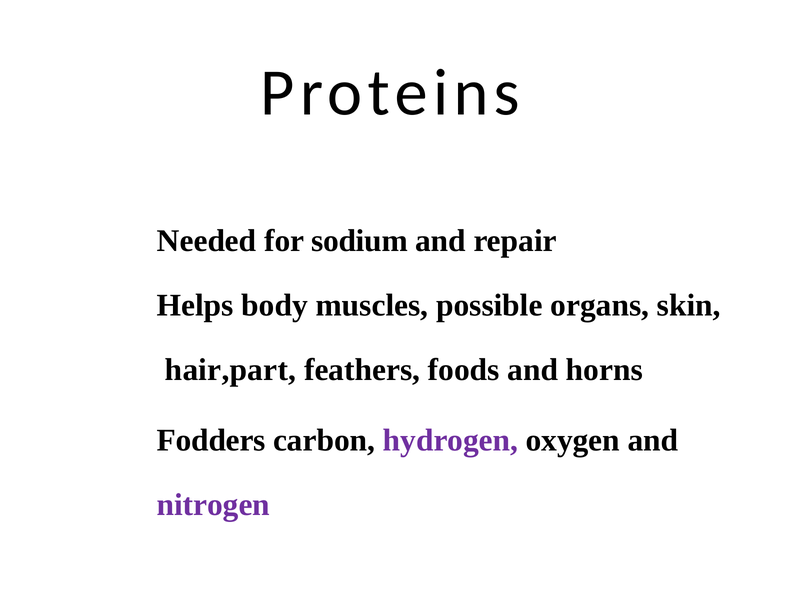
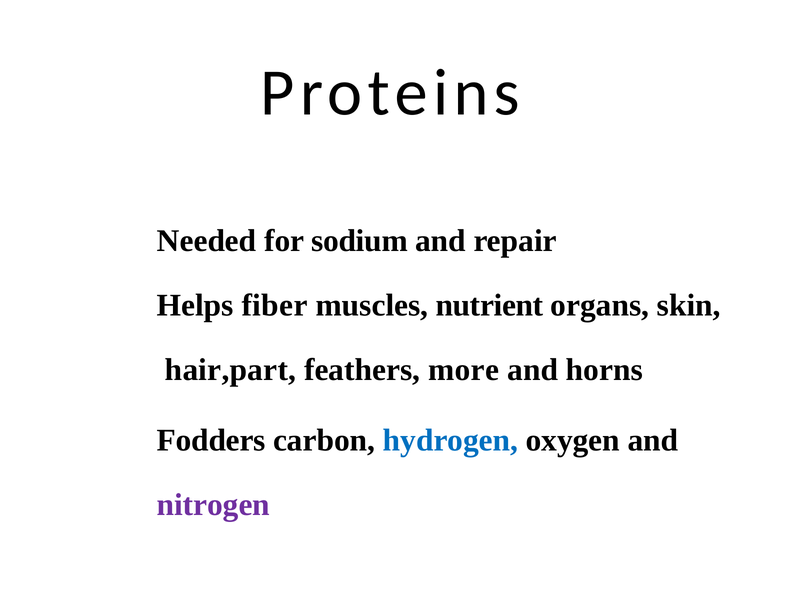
body: body -> fiber
possible: possible -> nutrient
foods: foods -> more
hydrogen colour: purple -> blue
